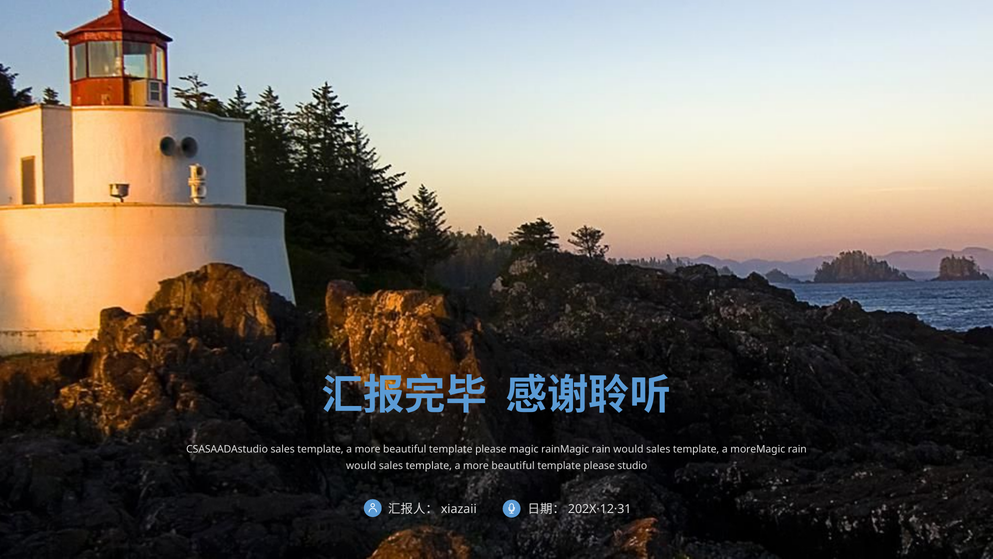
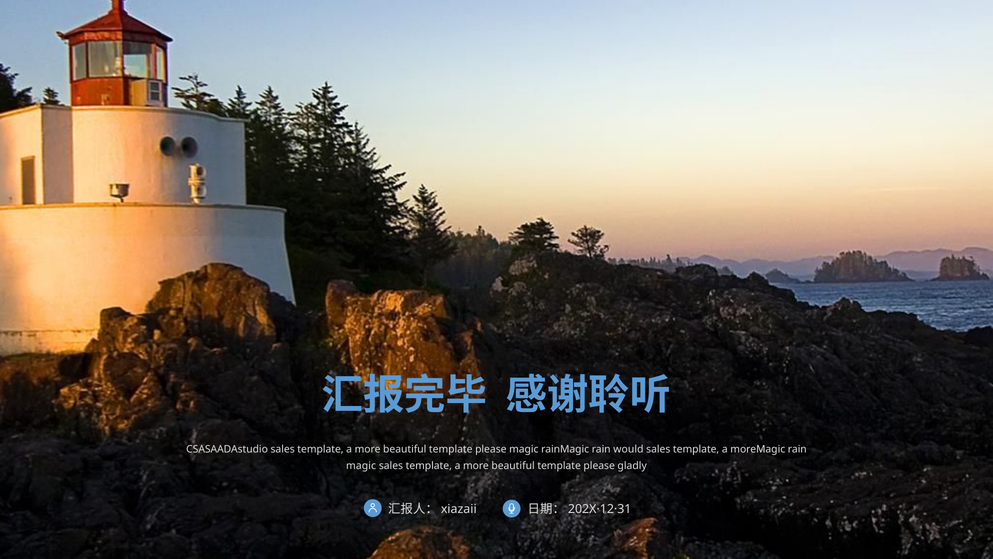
would at (361, 465): would -> magic
studio: studio -> gladly
